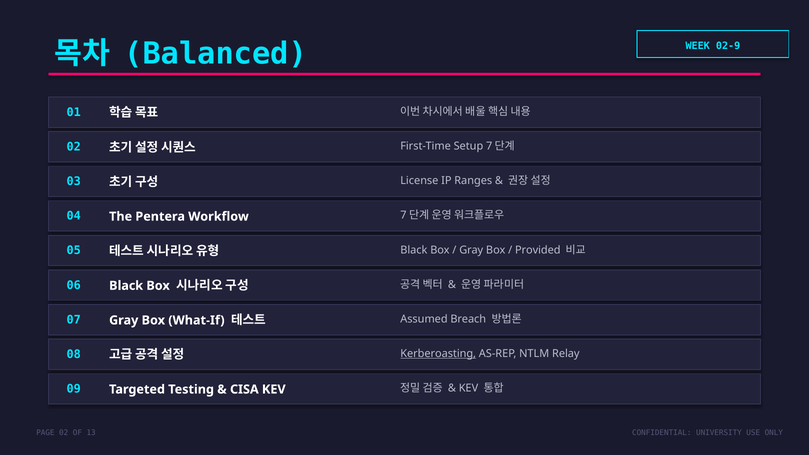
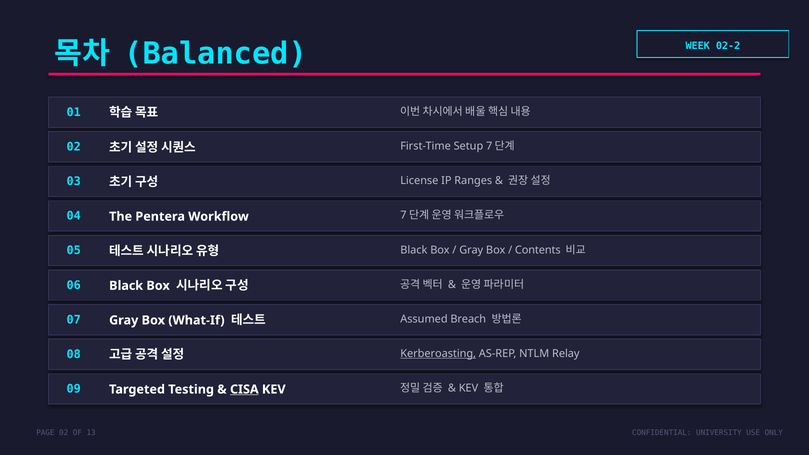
02-9: 02-9 -> 02-2
Provided: Provided -> Contents
CISA underline: none -> present
